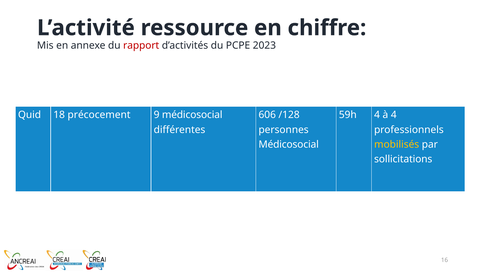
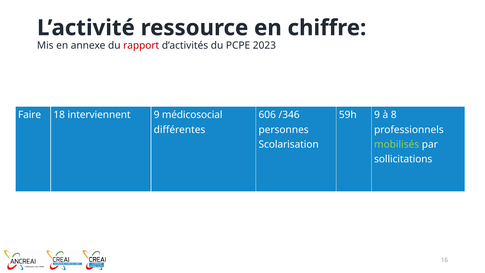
Quid: Quid -> Faire
précocement: précocement -> interviennent
/128: /128 -> /346
59h 4: 4 -> 9
à 4: 4 -> 8
Médicosocial at (289, 144): Médicosocial -> Scolarisation
mobilisés colour: yellow -> light green
